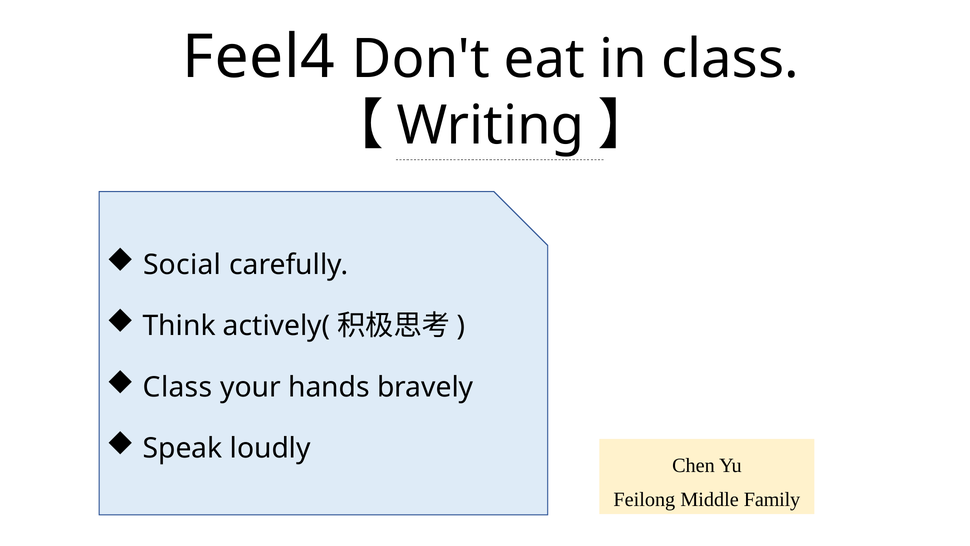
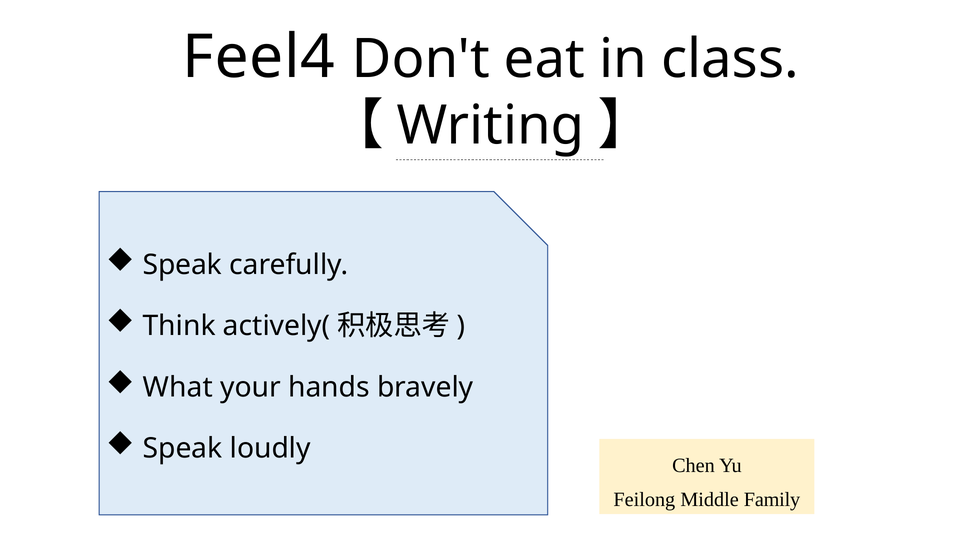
Social at (182, 265): Social -> Speak
Class at (178, 387): Class -> What
